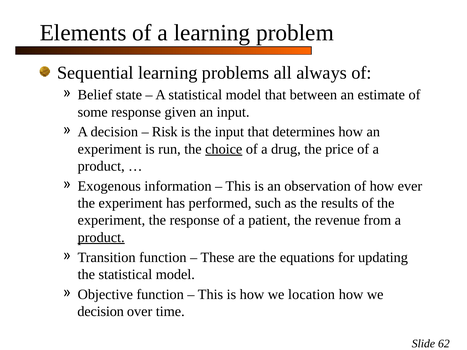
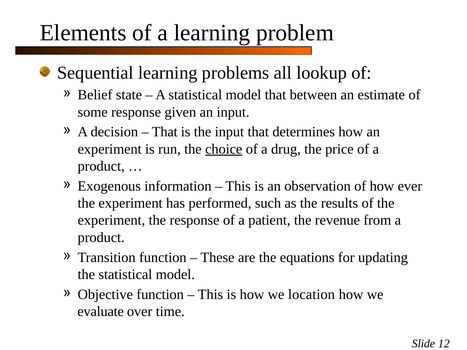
always: always -> lookup
Risk at (165, 132): Risk -> That
product at (101, 238) underline: present -> none
decision at (101, 312): decision -> evaluate
62: 62 -> 12
